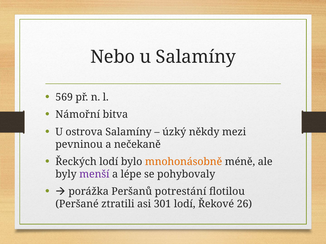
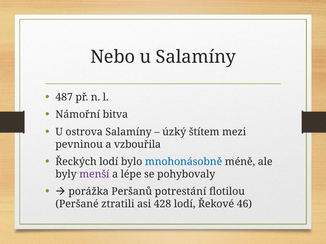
569: 569 -> 487
někdy: někdy -> štítem
nečekaně: nečekaně -> vzbouřila
mnohonásobně colour: orange -> blue
301: 301 -> 428
26: 26 -> 46
